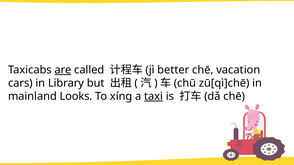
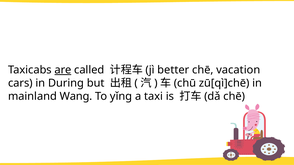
Library: Library -> During
Looks: Looks -> Wang
xíng: xíng -> yǐng
taxi underline: present -> none
